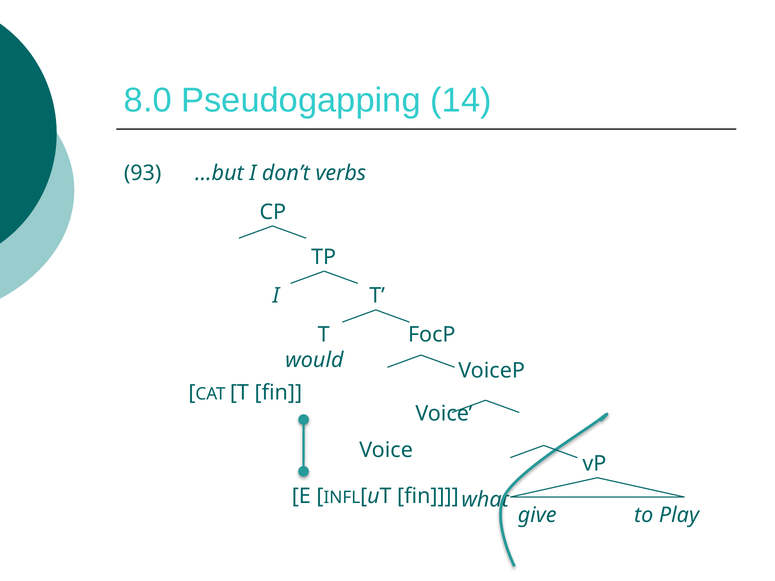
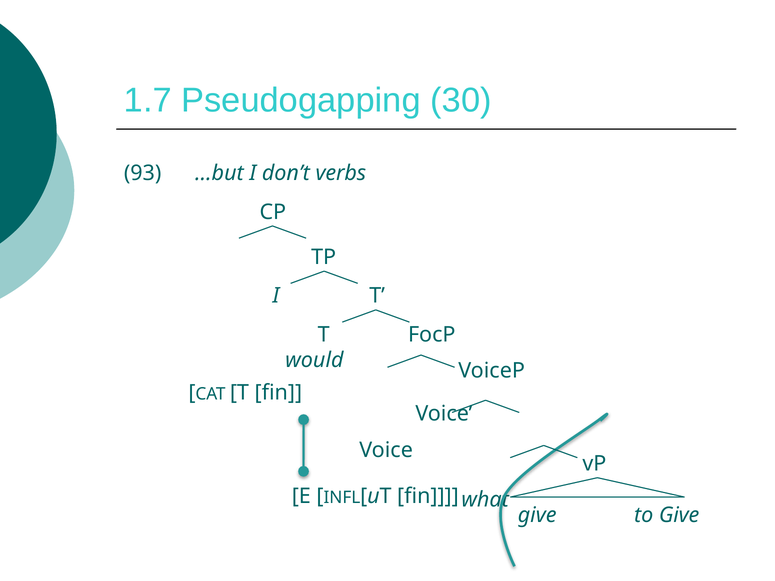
8.0: 8.0 -> 1.7
14: 14 -> 30
to Play: Play -> Give
